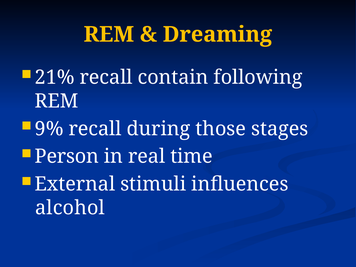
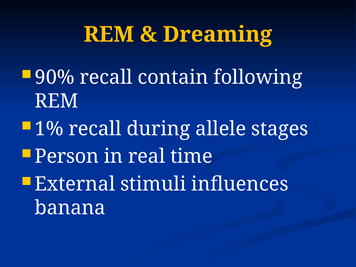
21%: 21% -> 90%
9%: 9% -> 1%
those: those -> allele
alcohol: alcohol -> banana
